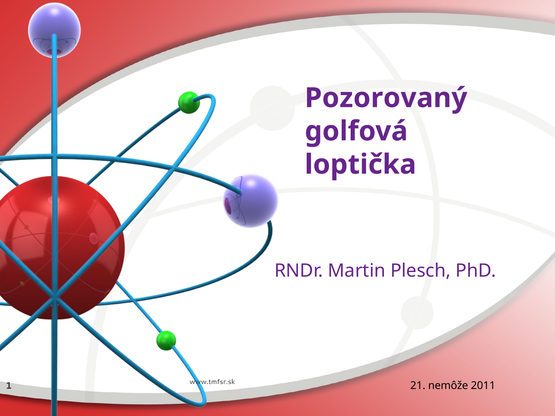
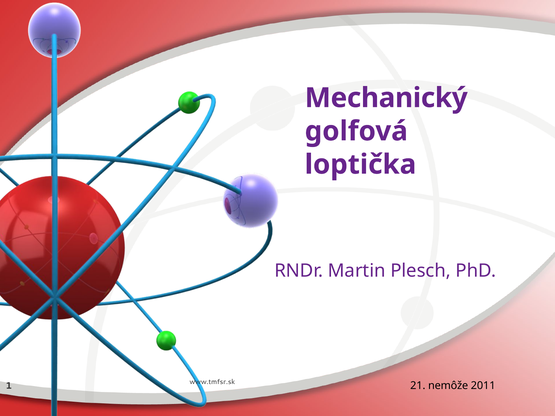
Pozorovaný: Pozorovaný -> Mechanický
